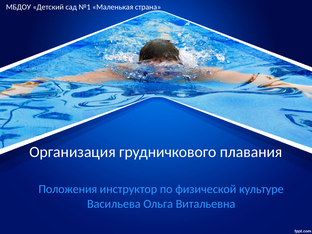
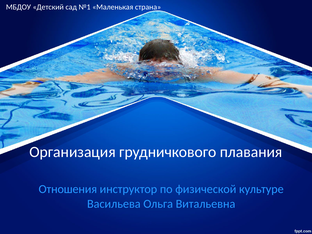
Положения: Положения -> Отношения
